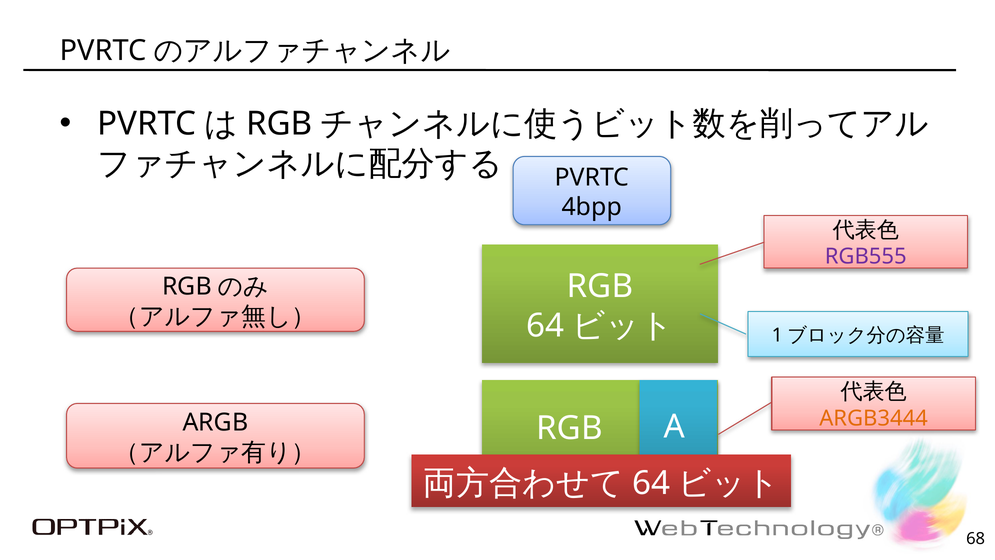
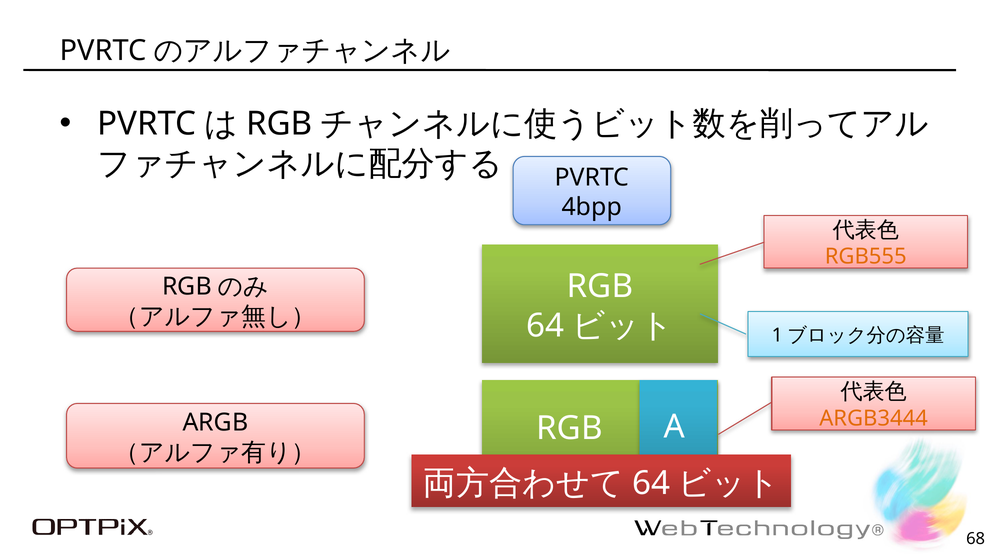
RGB555 colour: purple -> orange
